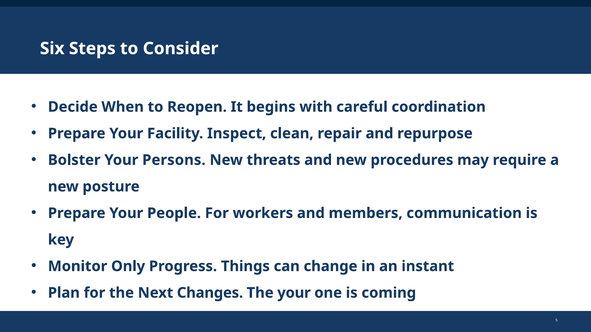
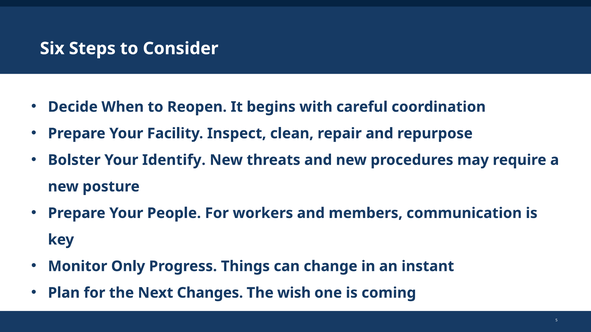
Persons: Persons -> Identify
The your: your -> wish
